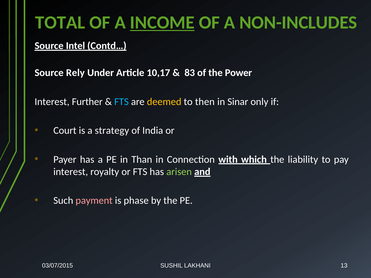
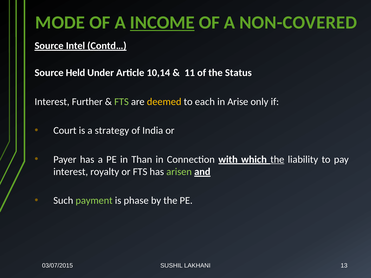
TOTAL: TOTAL -> MODE
NON-INCLUDES: NON-INCLUDES -> NON-COVERED
Rely: Rely -> Held
10,17: 10,17 -> 10,14
83: 83 -> 11
Power: Power -> Status
FTS at (122, 102) colour: light blue -> light green
then: then -> each
Sinar: Sinar -> Arise
the at (277, 160) underline: none -> present
payment colour: pink -> light green
